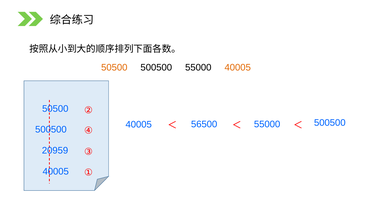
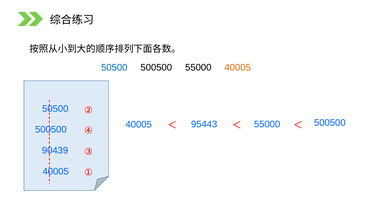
50500 at (114, 67) colour: orange -> blue
56500: 56500 -> 95443
20959: 20959 -> 90439
